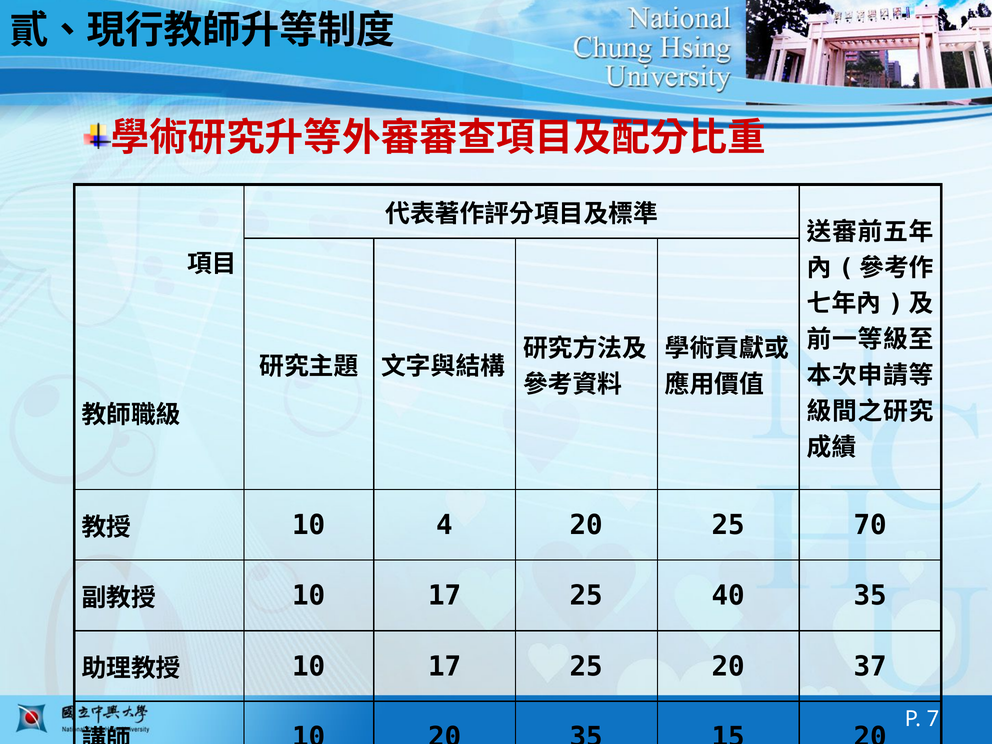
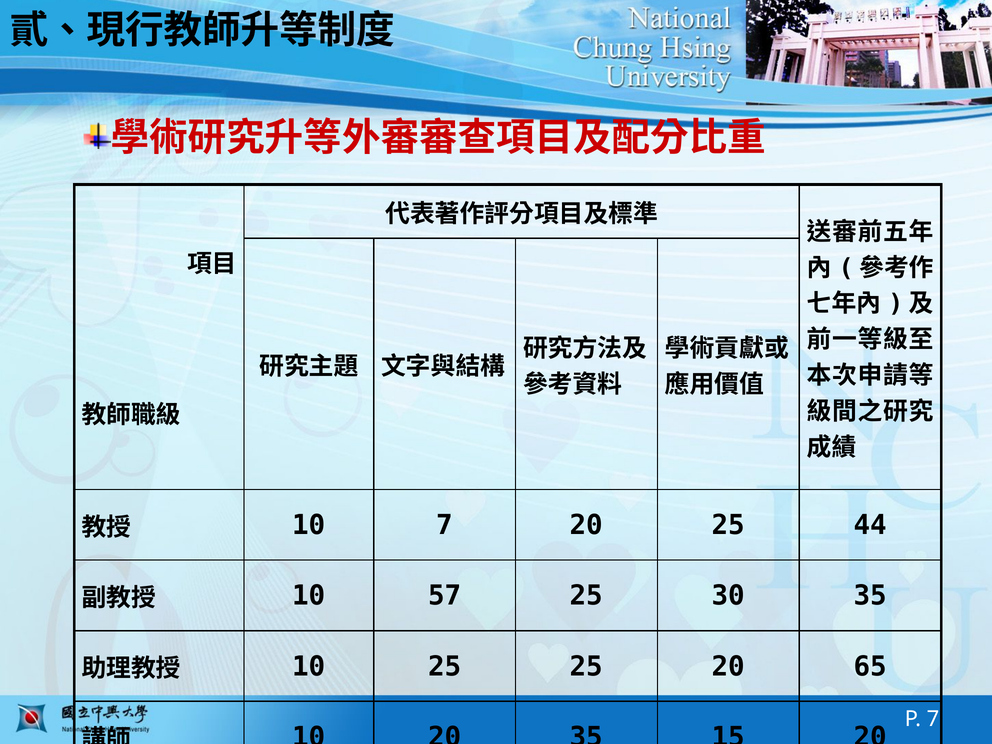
10 4: 4 -> 7
70: 70 -> 44
17 at (445, 596): 17 -> 57
40: 40 -> 30
17 at (445, 666): 17 -> 25
37: 37 -> 65
